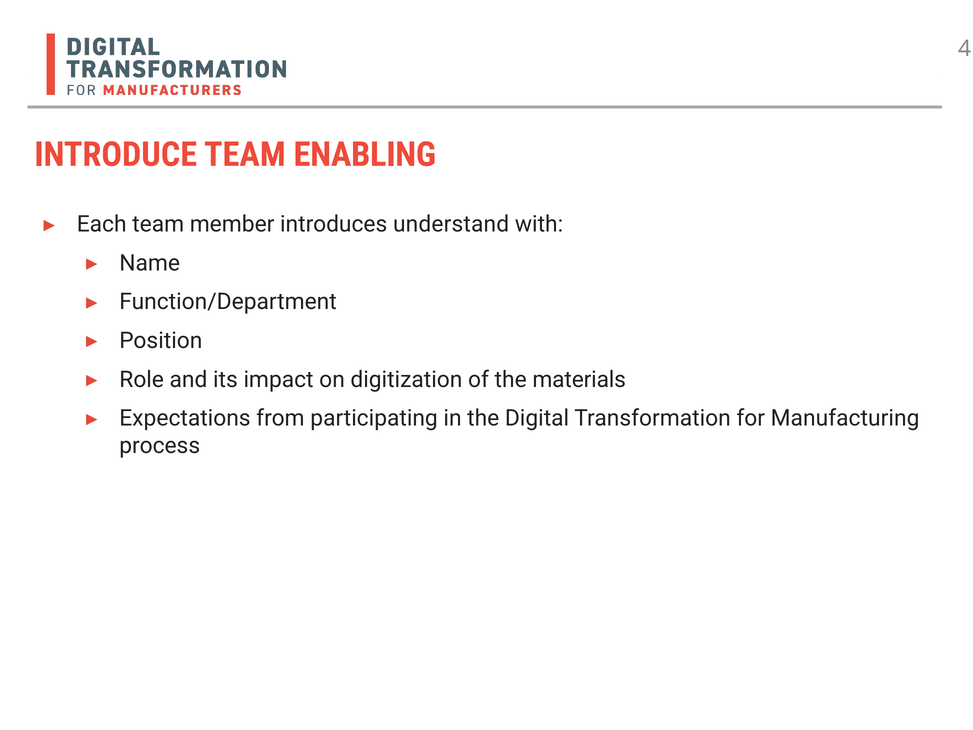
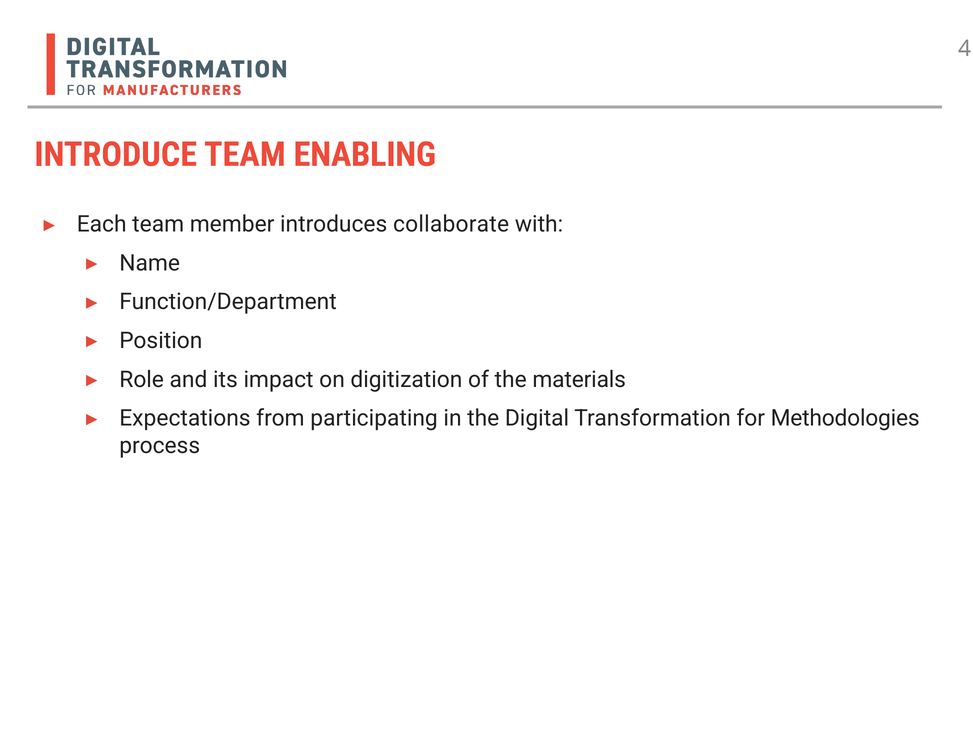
understand: understand -> collaborate
Manufacturing: Manufacturing -> Methodologies
